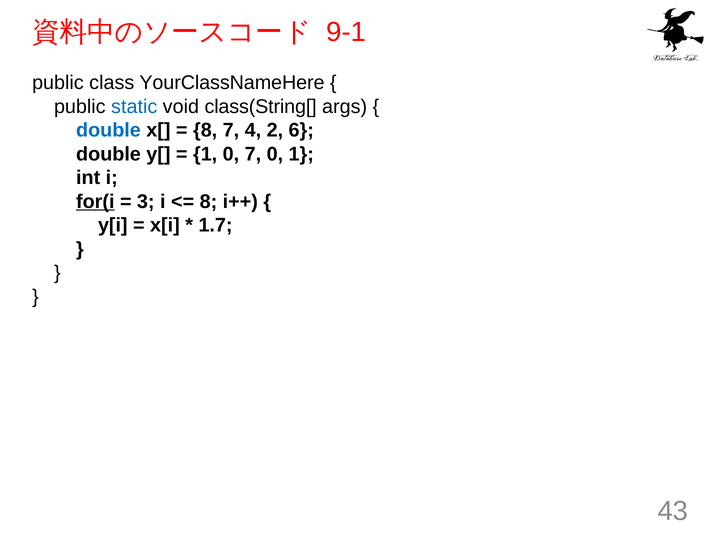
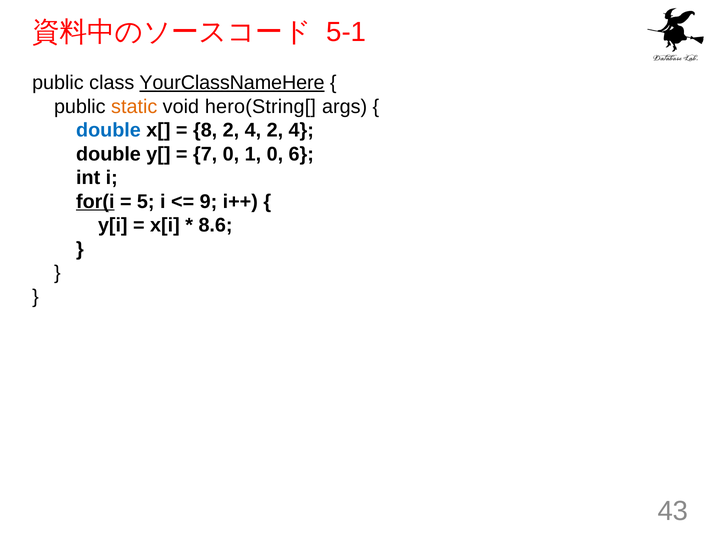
9-1: 9-1 -> 5-1
YourClassNameHere underline: none -> present
static colour: blue -> orange
class(String[: class(String[ -> hero(String[
8 7: 7 -> 2
4 2 6: 6 -> 4
1 at (205, 154): 1 -> 7
0 7: 7 -> 1
0 1: 1 -> 6
3: 3 -> 5
8 at (208, 201): 8 -> 9
1.7: 1.7 -> 8.6
